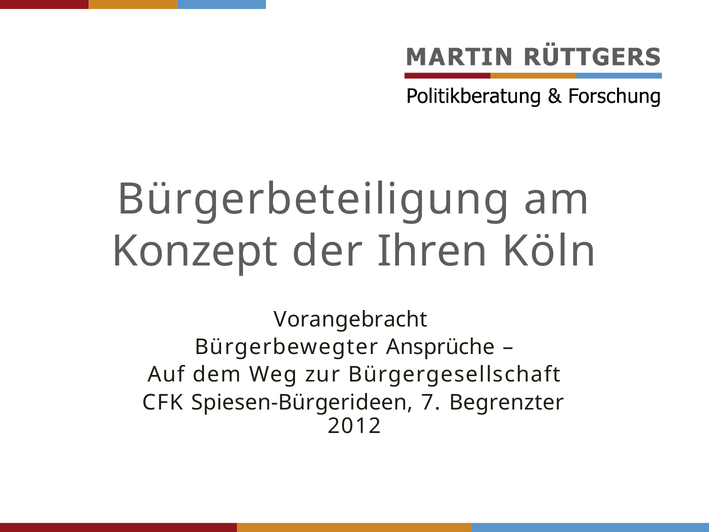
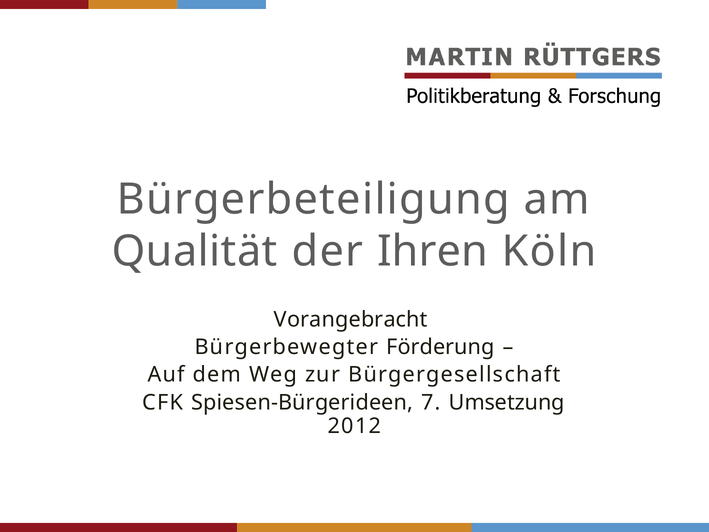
Konzept: Konzept -> Qualität
Ansprüche: Ansprüche -> Förderung
Begrenzter: Begrenzter -> Umsetzung
